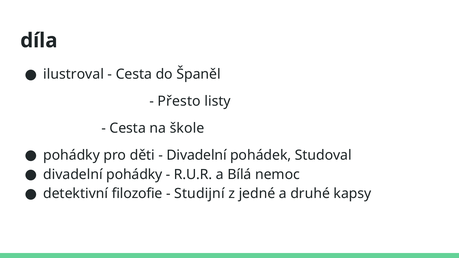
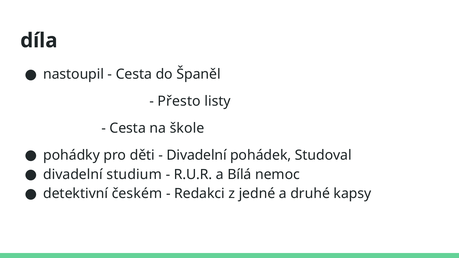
ilustroval: ilustroval -> nastoupil
divadelní pohádky: pohádky -> studium
filozofie: filozofie -> českém
Studijní: Studijní -> Redakci
